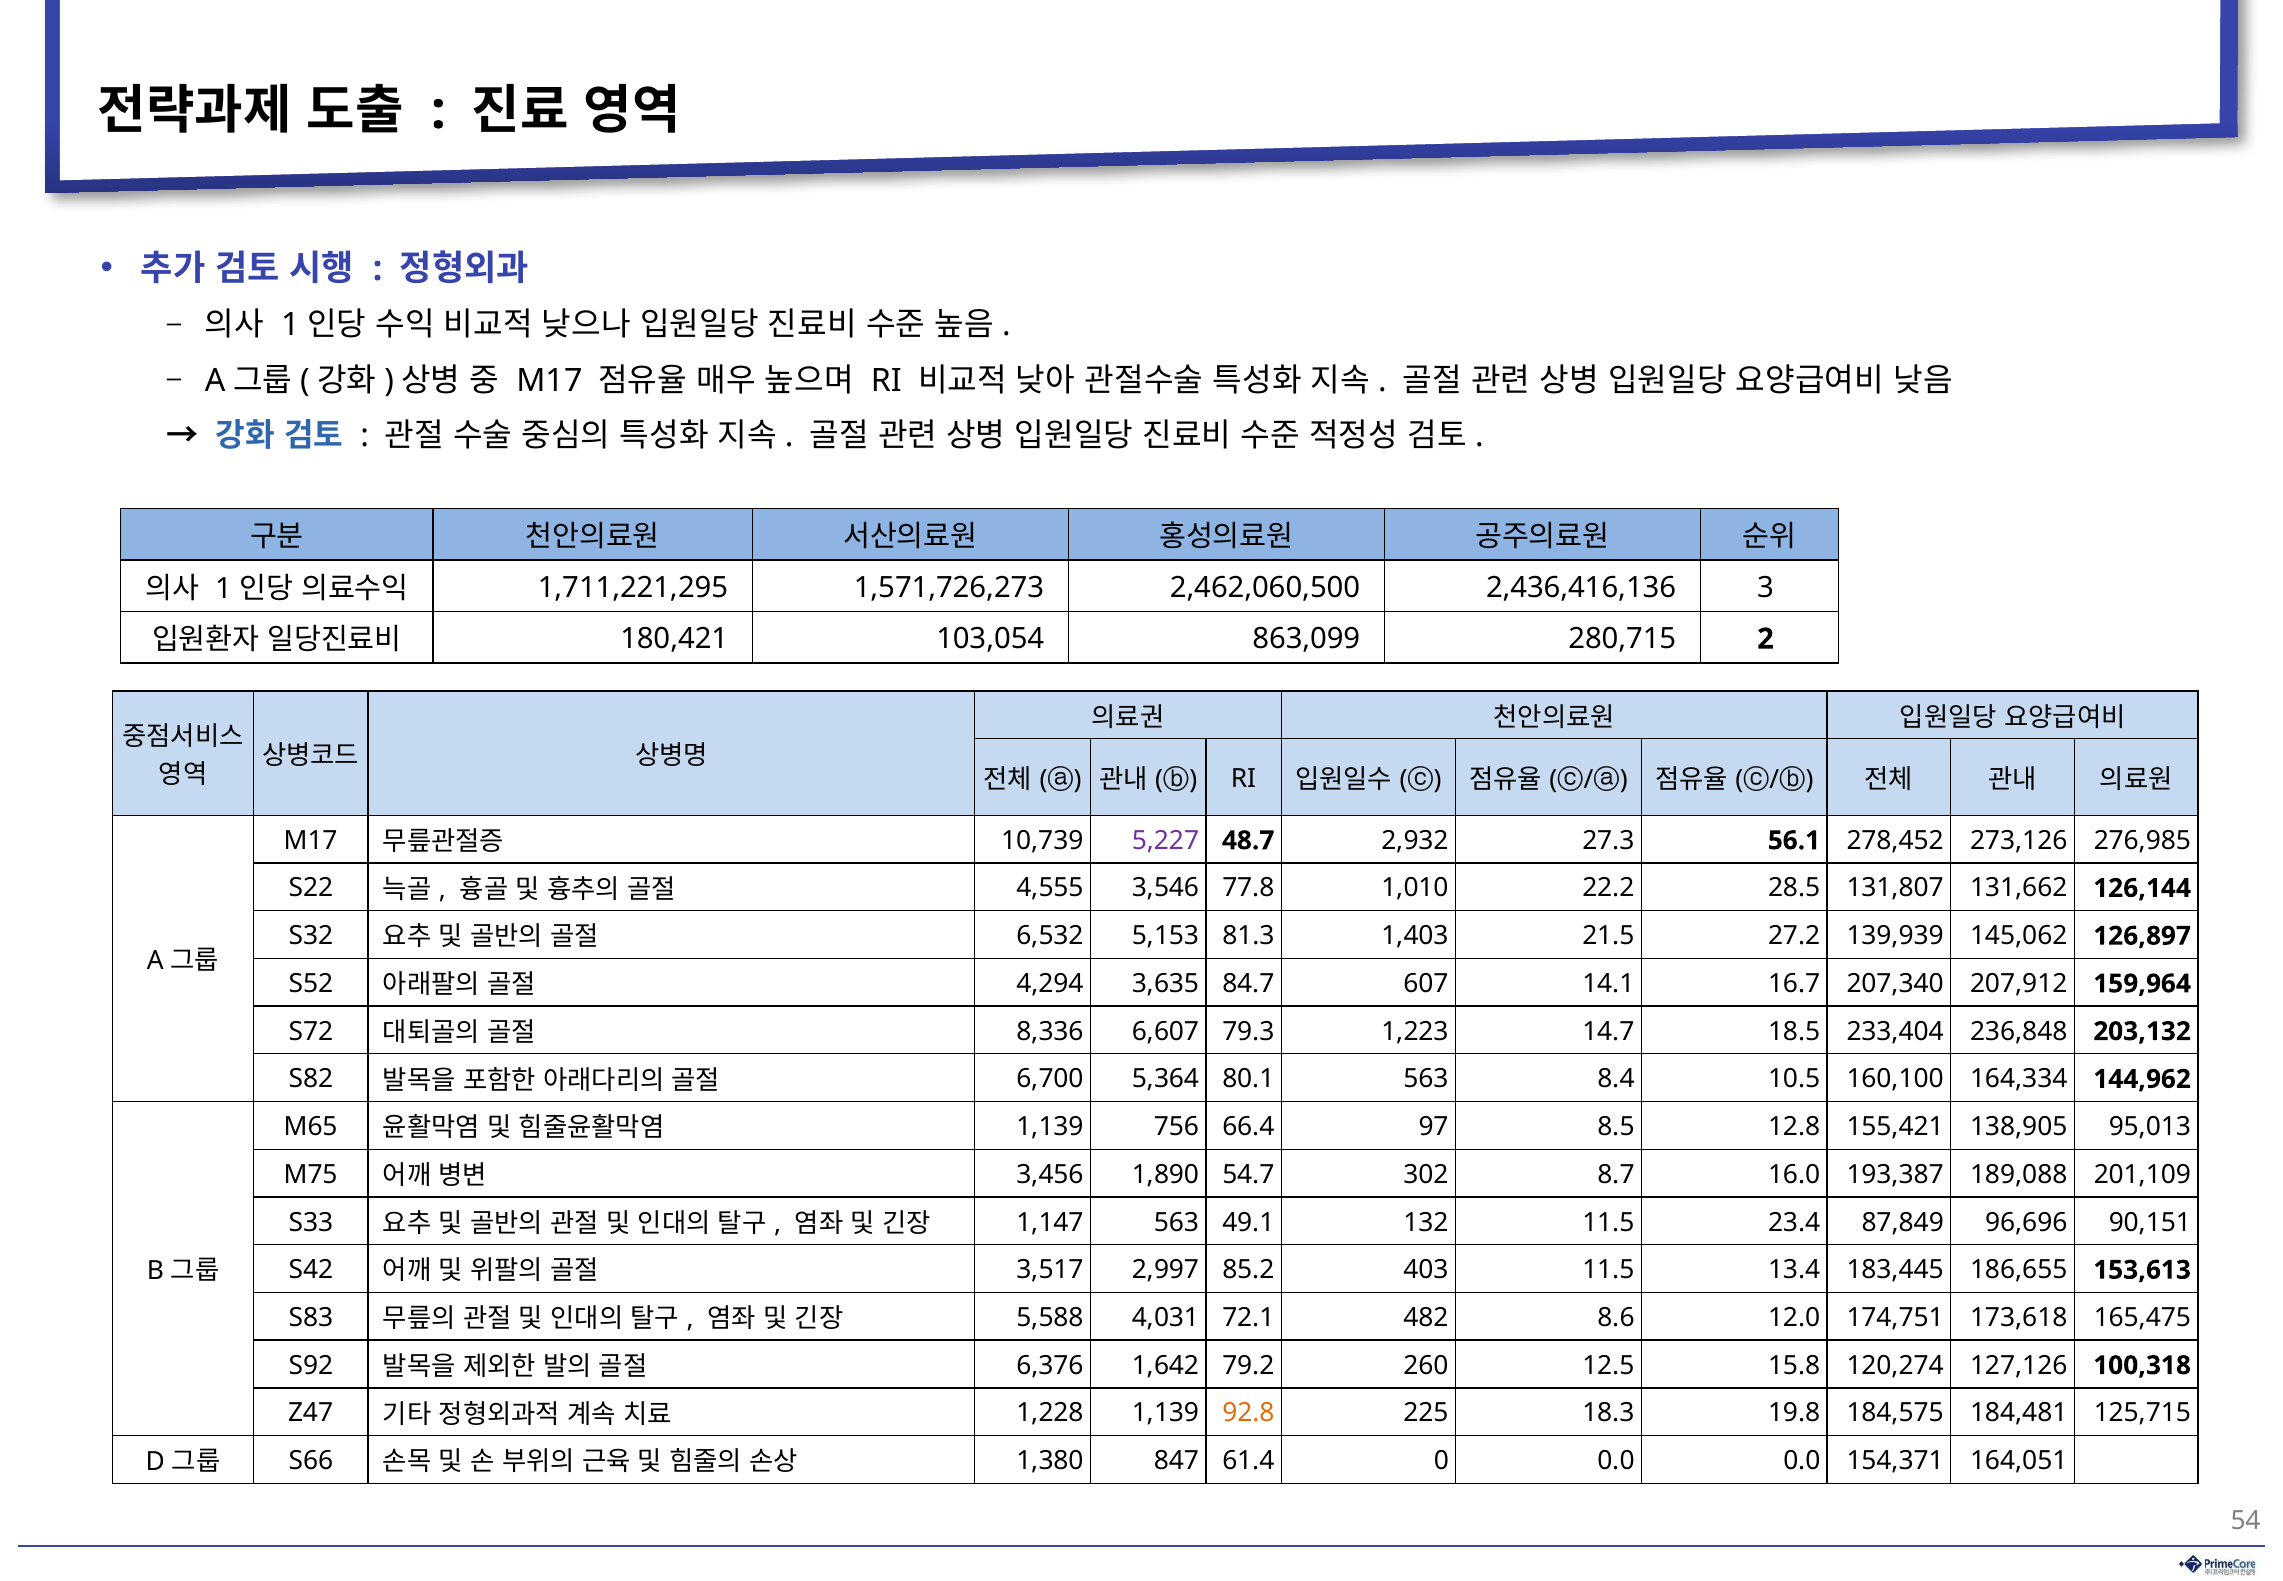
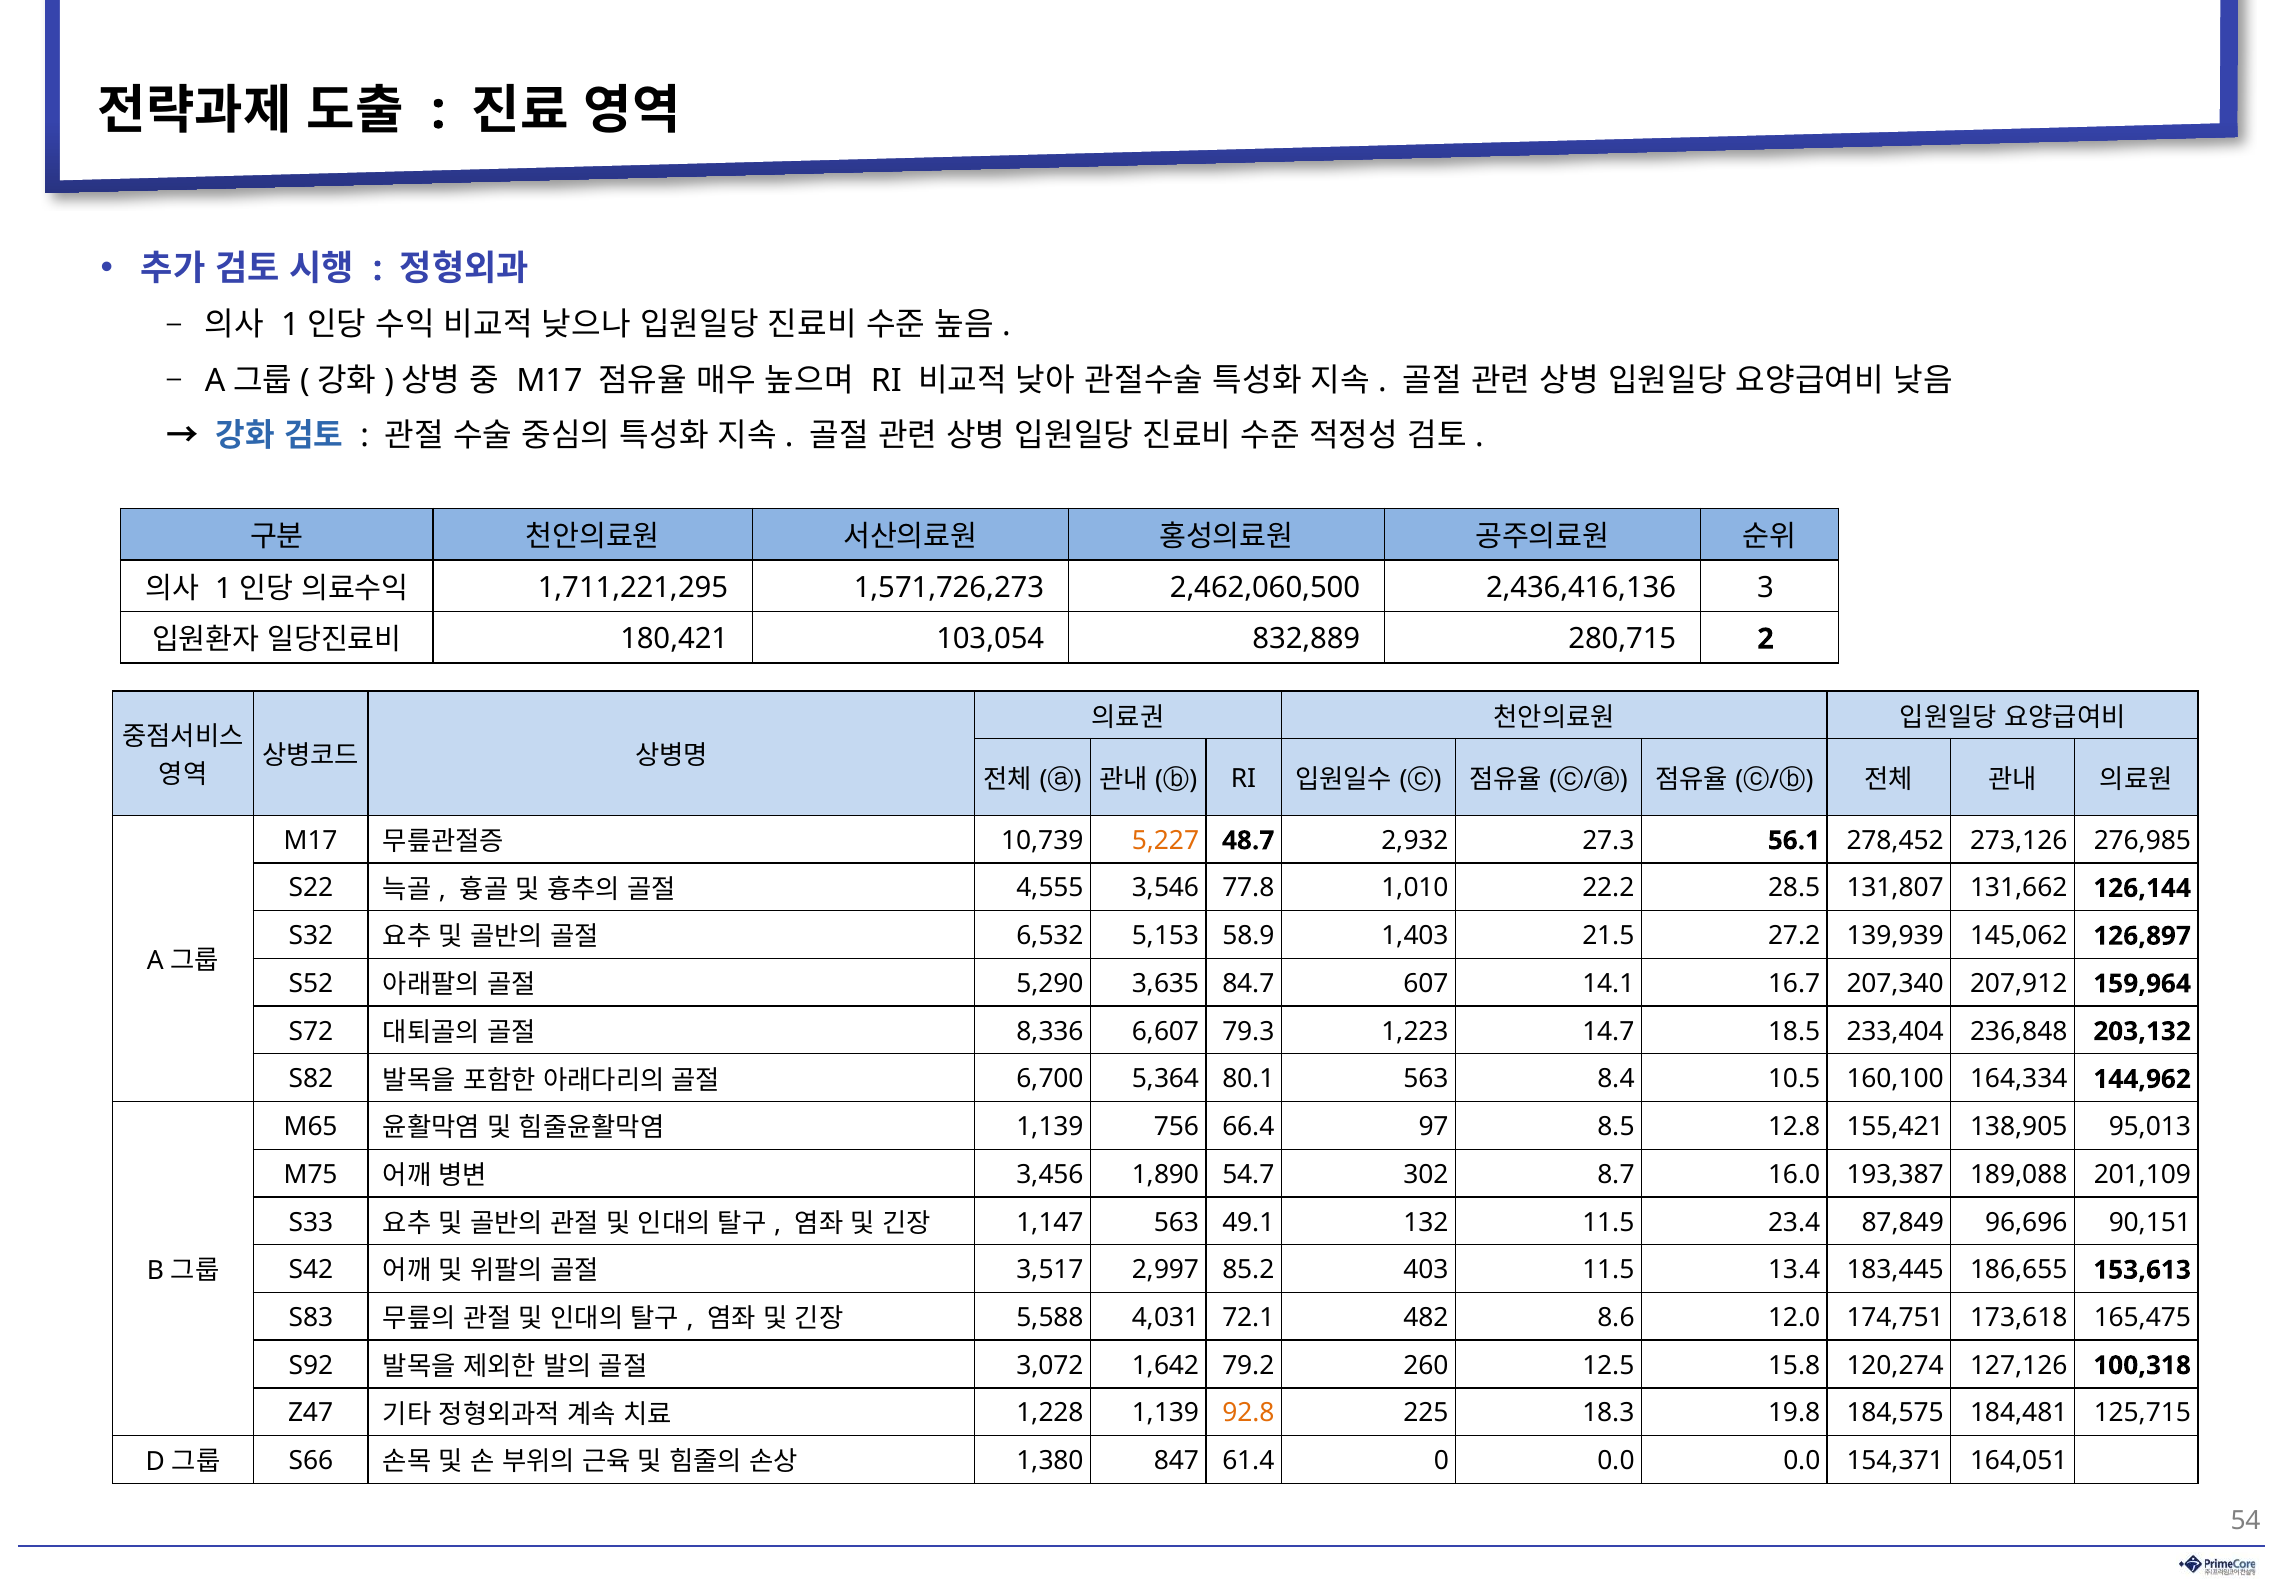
863,099: 863,099 -> 832,889
5,227 colour: purple -> orange
81.3: 81.3 -> 58.9
4,294: 4,294 -> 5,290
6,376: 6,376 -> 3,072
